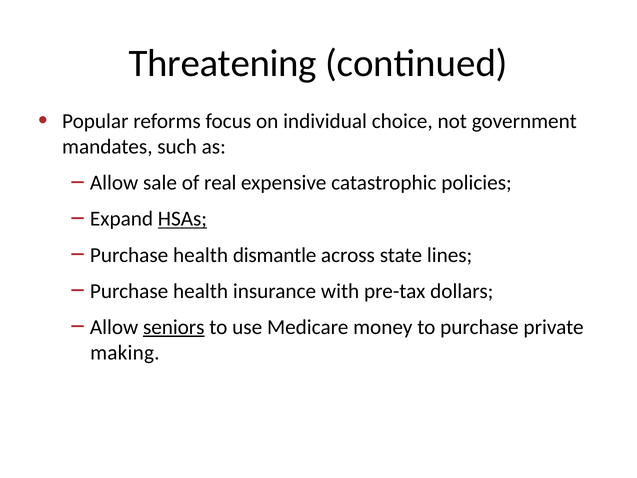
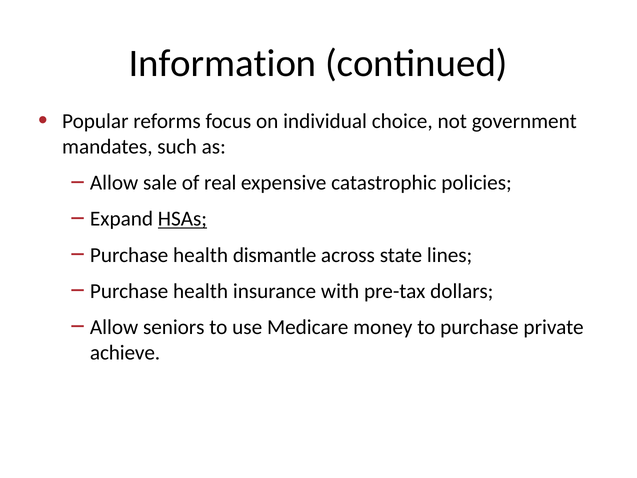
Threatening: Threatening -> Information
seniors underline: present -> none
making: making -> achieve
